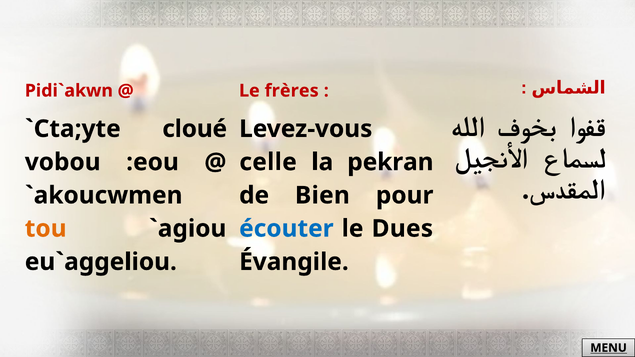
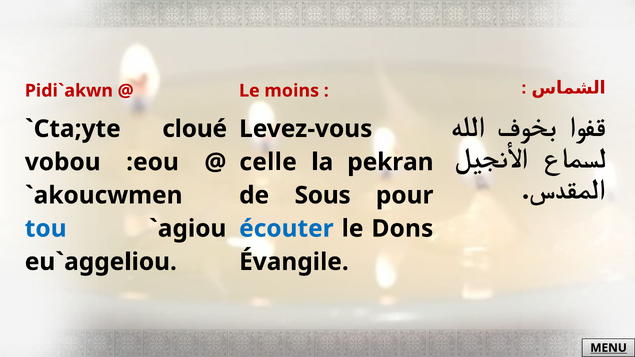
frères: frères -> moins
Bien: Bien -> Sous
tou colour: orange -> blue
Dues: Dues -> Dons
